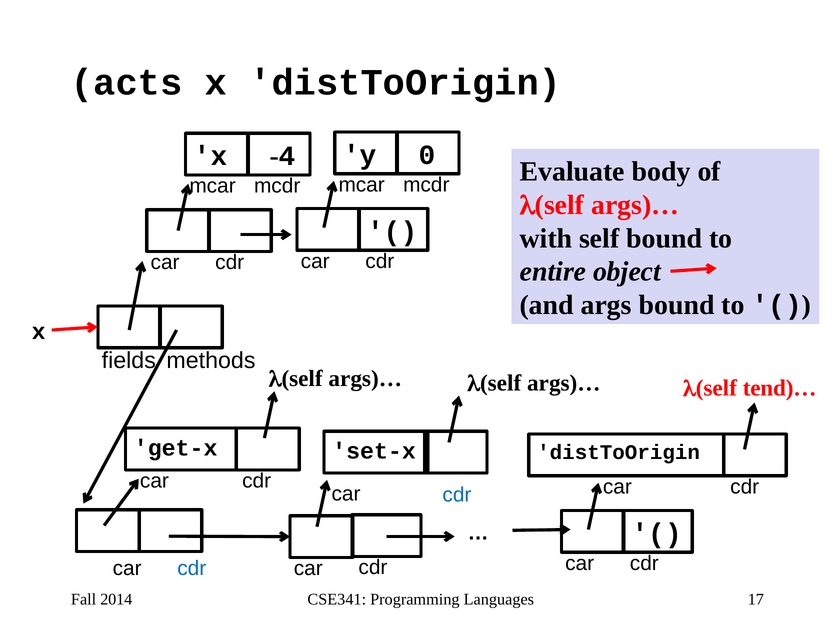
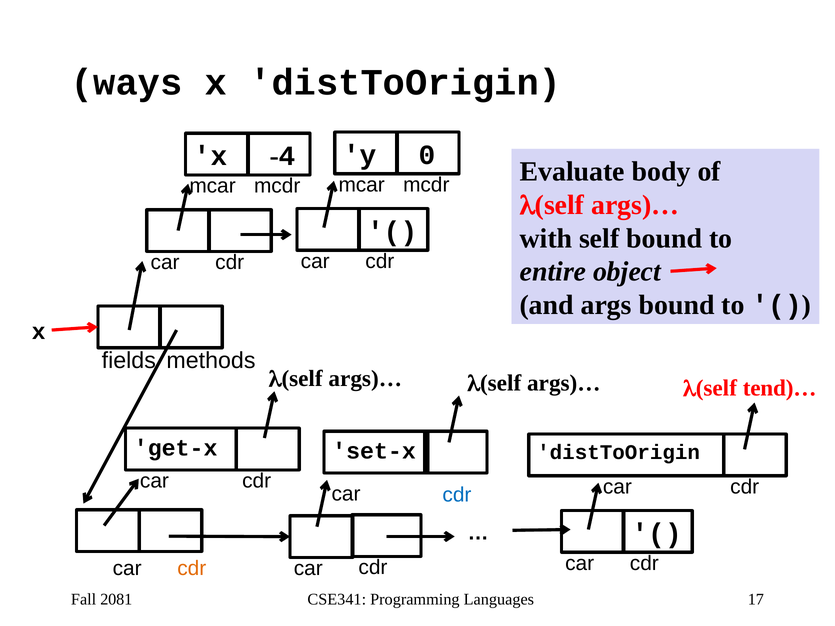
acts: acts -> ways
cdr at (192, 569) colour: blue -> orange
2014: 2014 -> 2081
